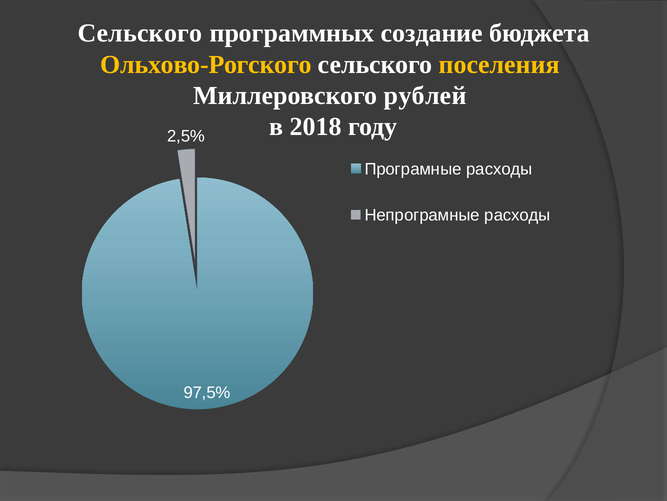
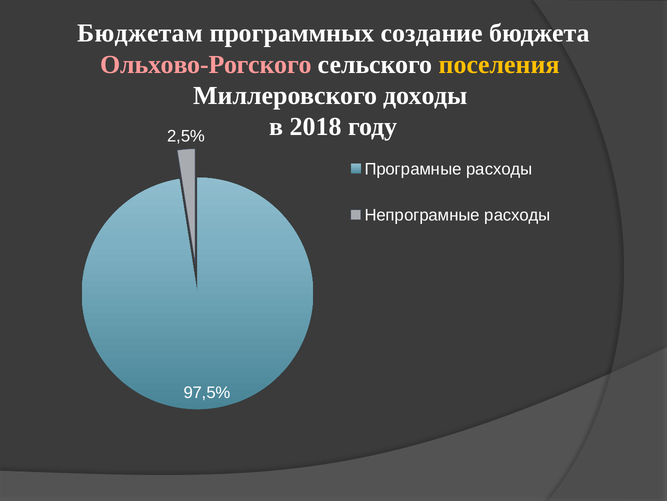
Сельского at (140, 33): Сельского -> Бюджетам
Ольхово-Рогского colour: yellow -> pink
рублей: рублей -> доходы
